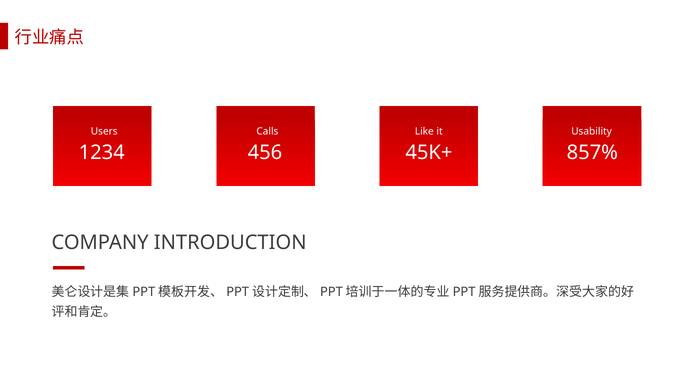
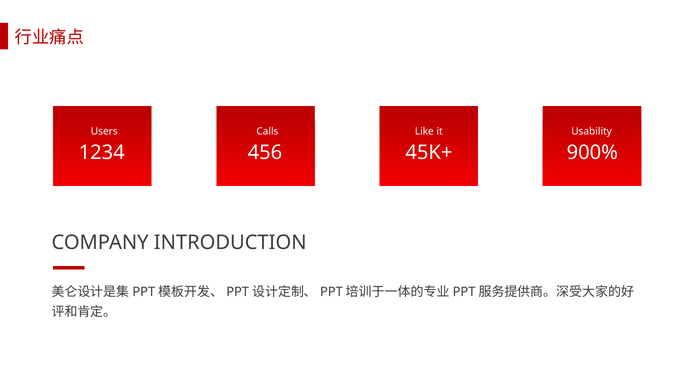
857%: 857% -> 900%
